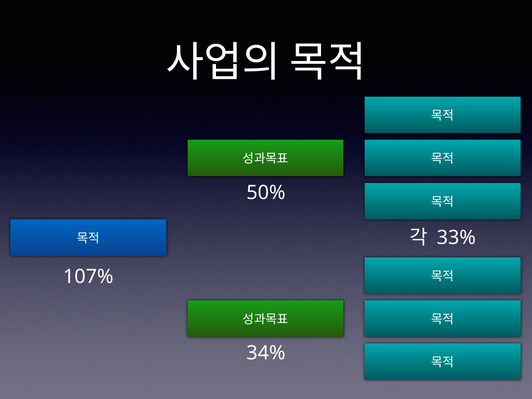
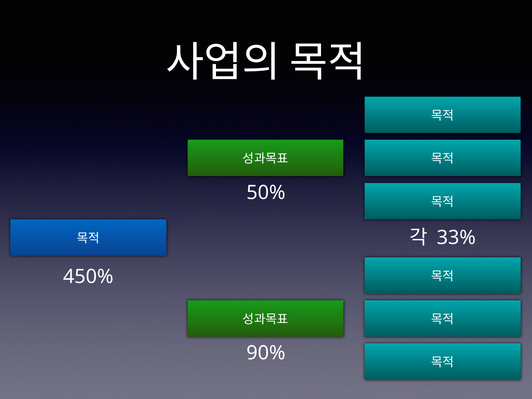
107%: 107% -> 450%
34%: 34% -> 90%
